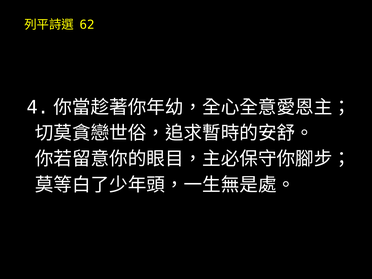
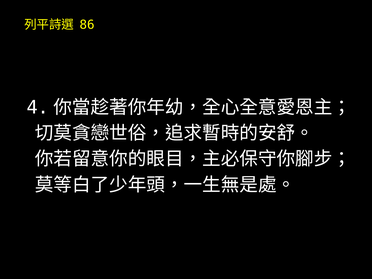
62: 62 -> 86
